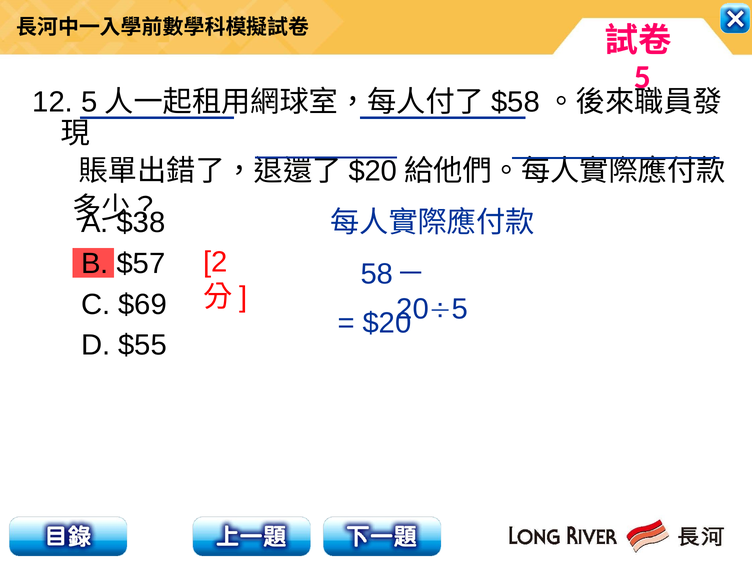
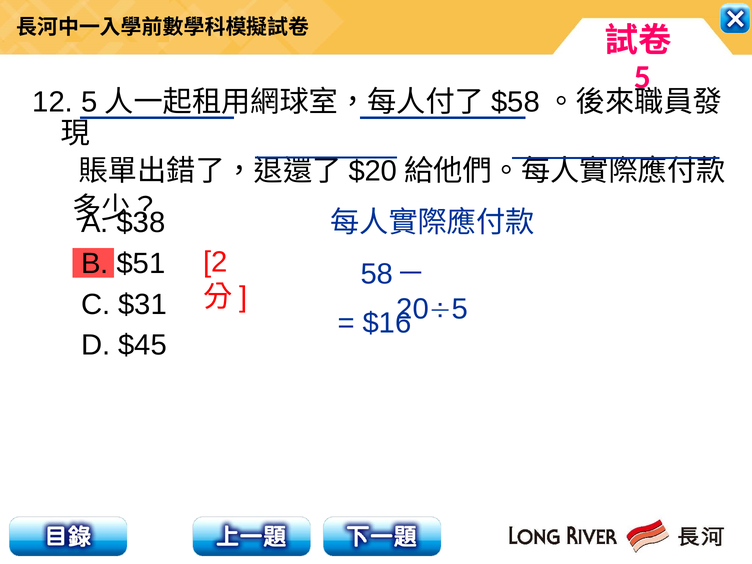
$57: $57 -> $51
$69: $69 -> $31
$20 at (387, 323): $20 -> $16
$55: $55 -> $45
